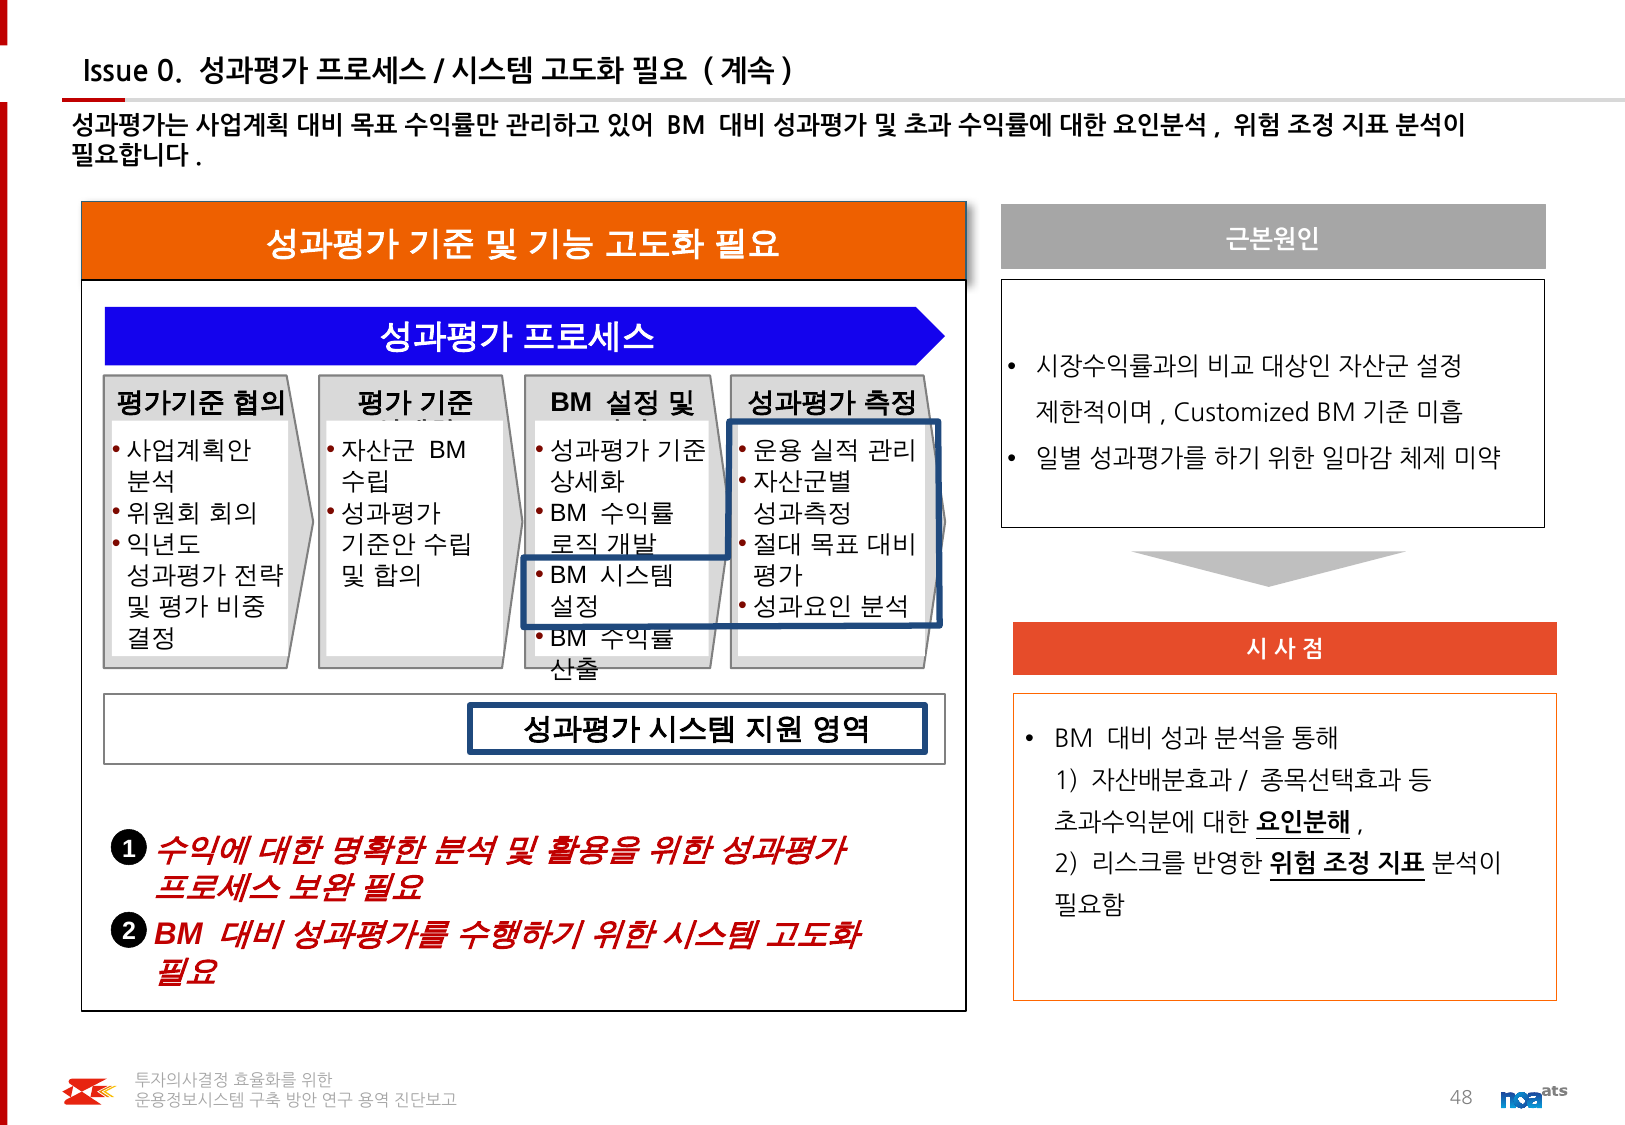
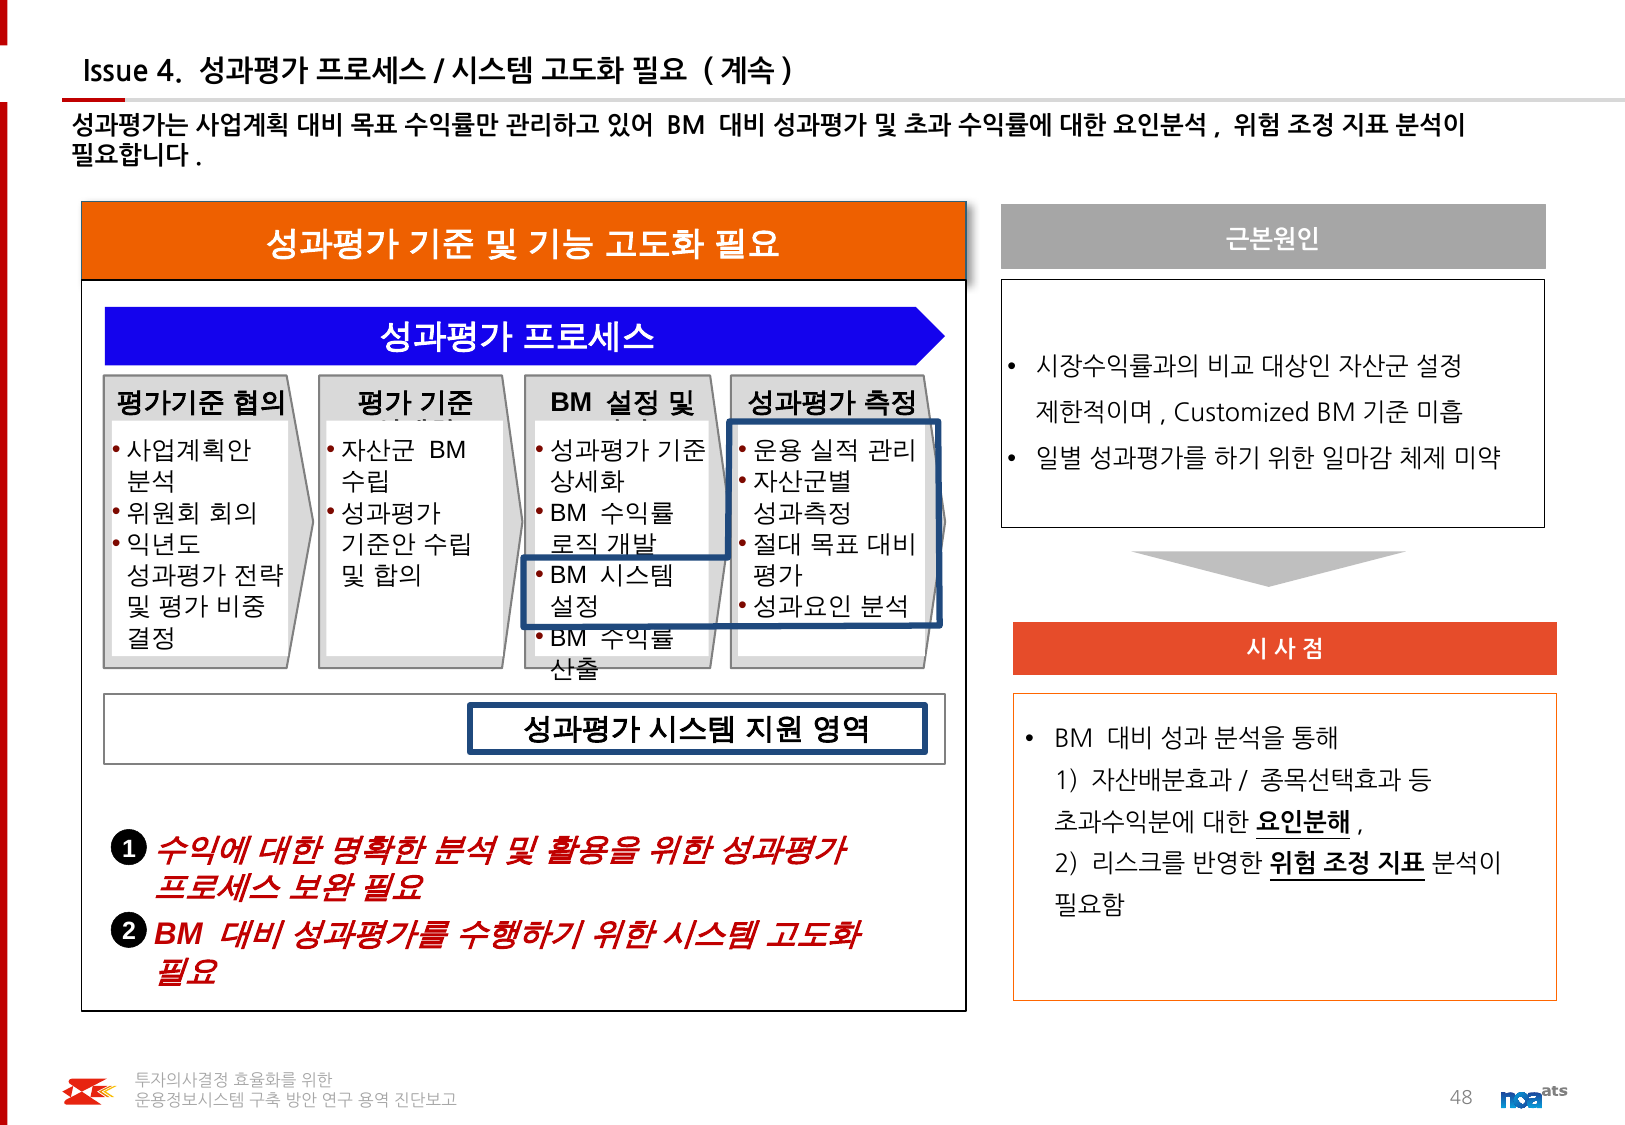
0: 0 -> 4
